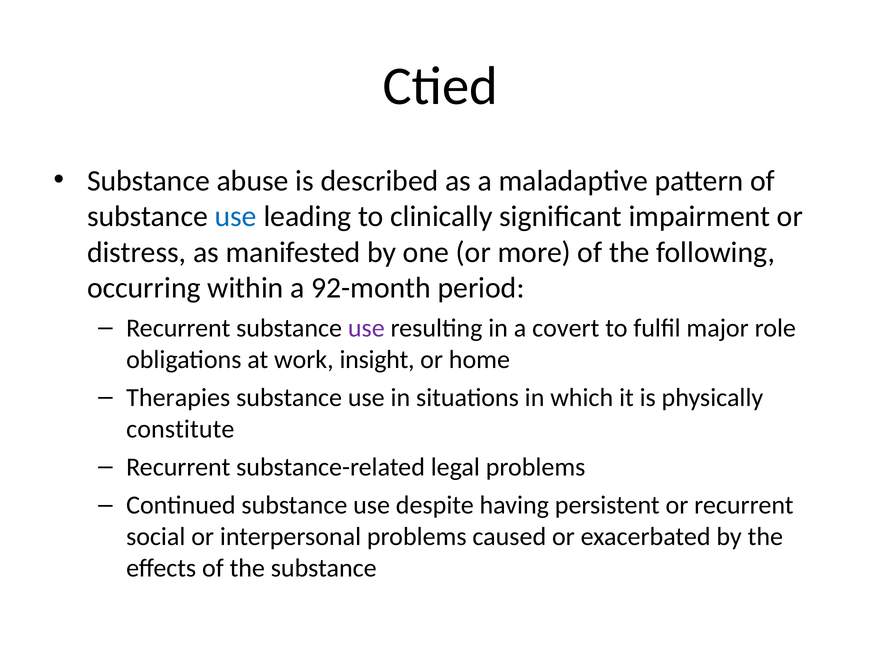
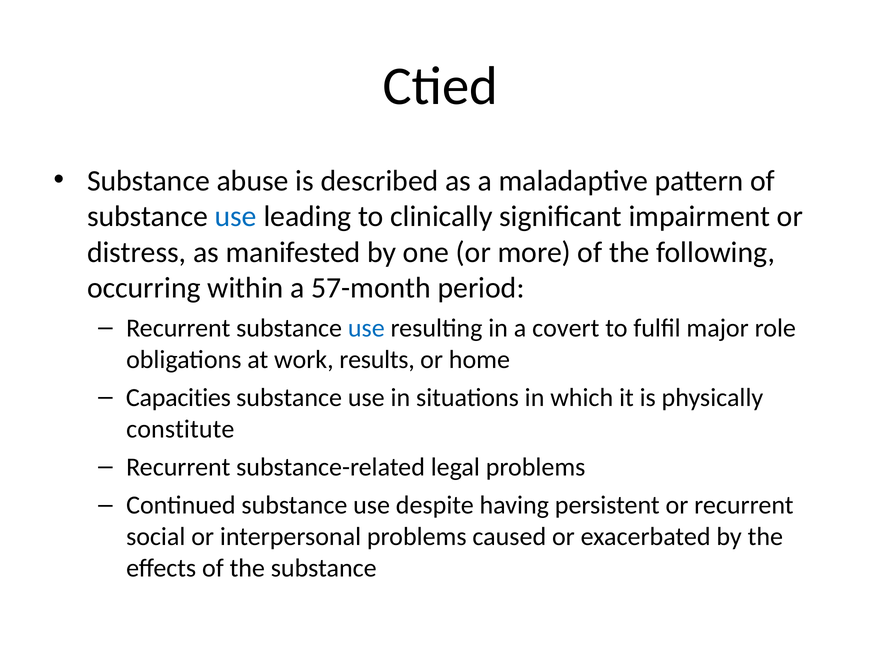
92-month: 92-month -> 57-month
use at (366, 328) colour: purple -> blue
insight: insight -> results
Therapies: Therapies -> Capacities
